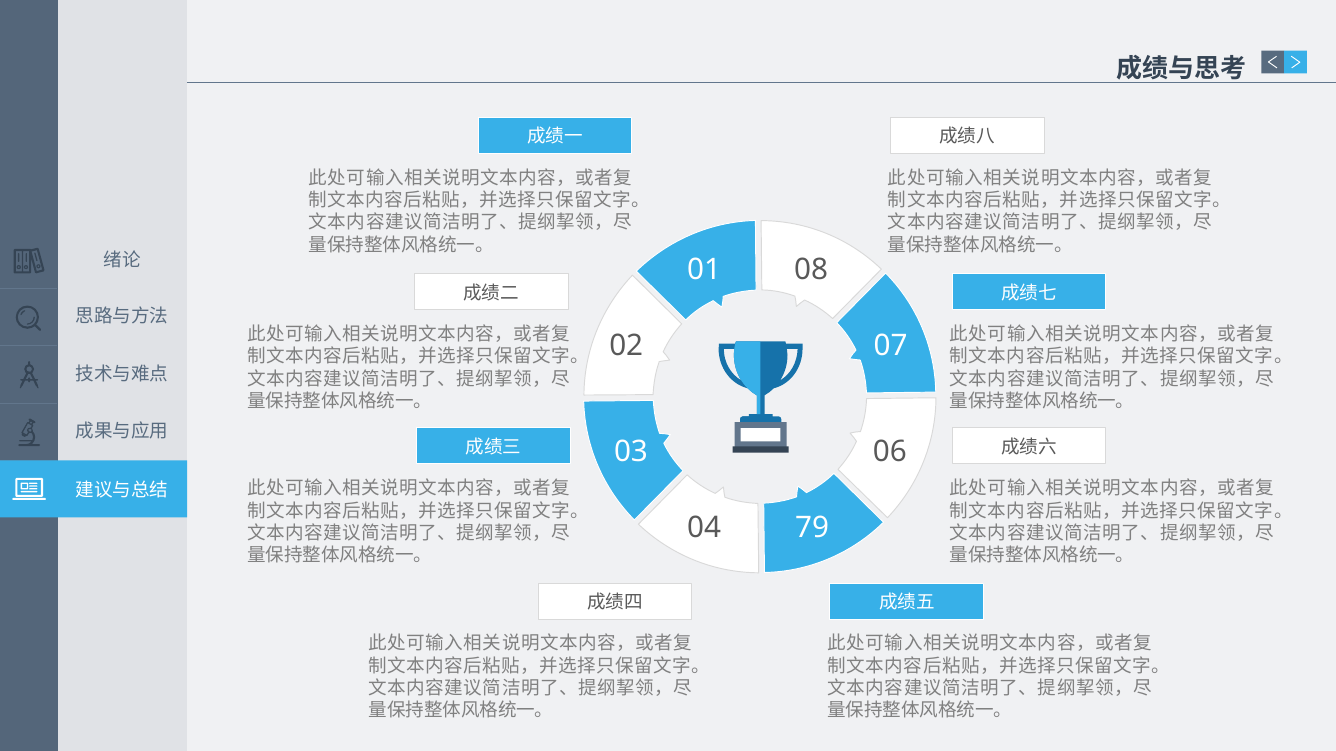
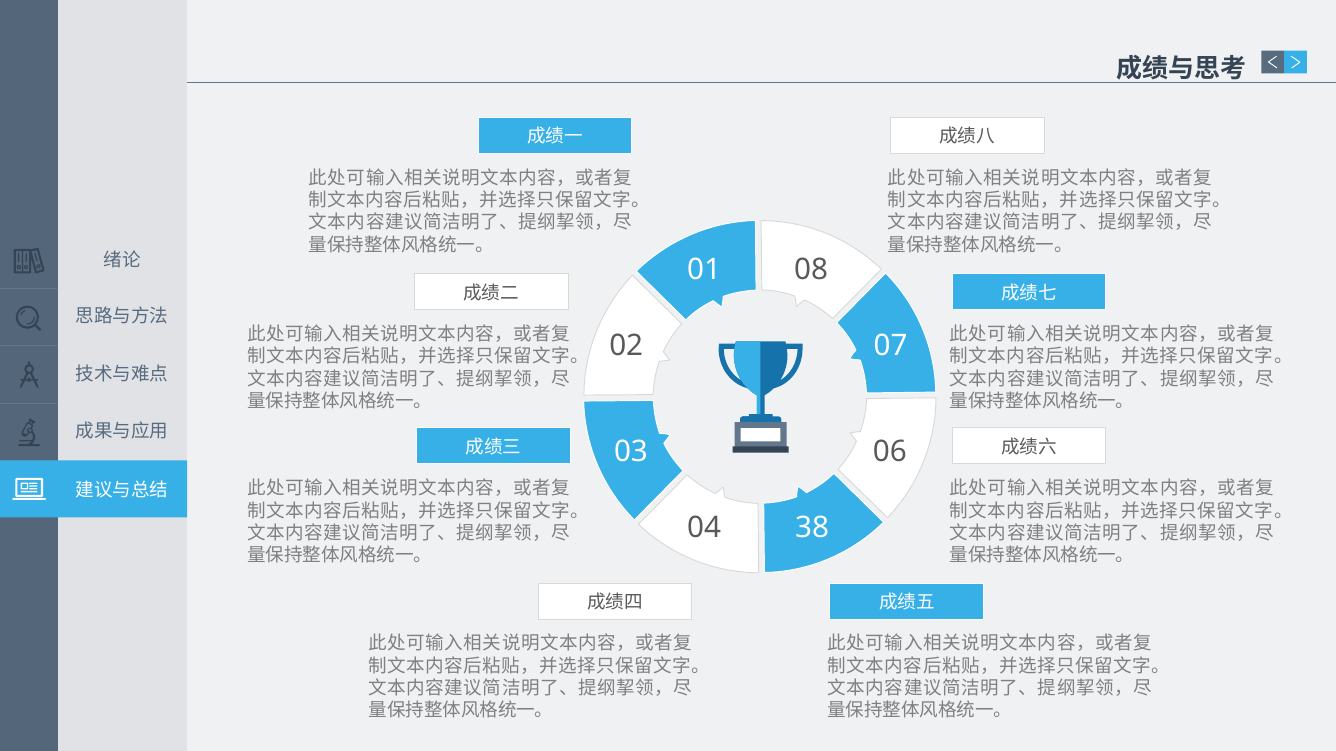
79: 79 -> 38
